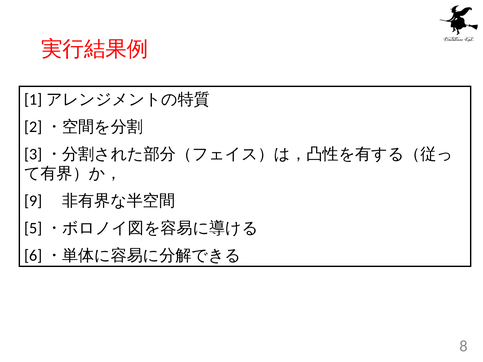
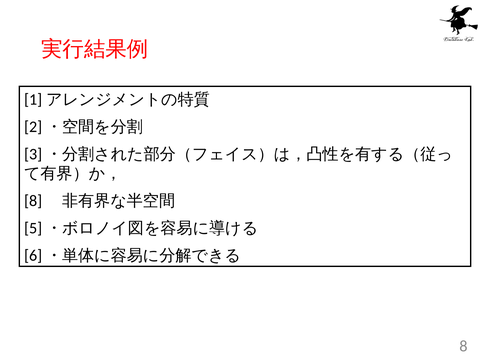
9 at (33, 201): 9 -> 8
